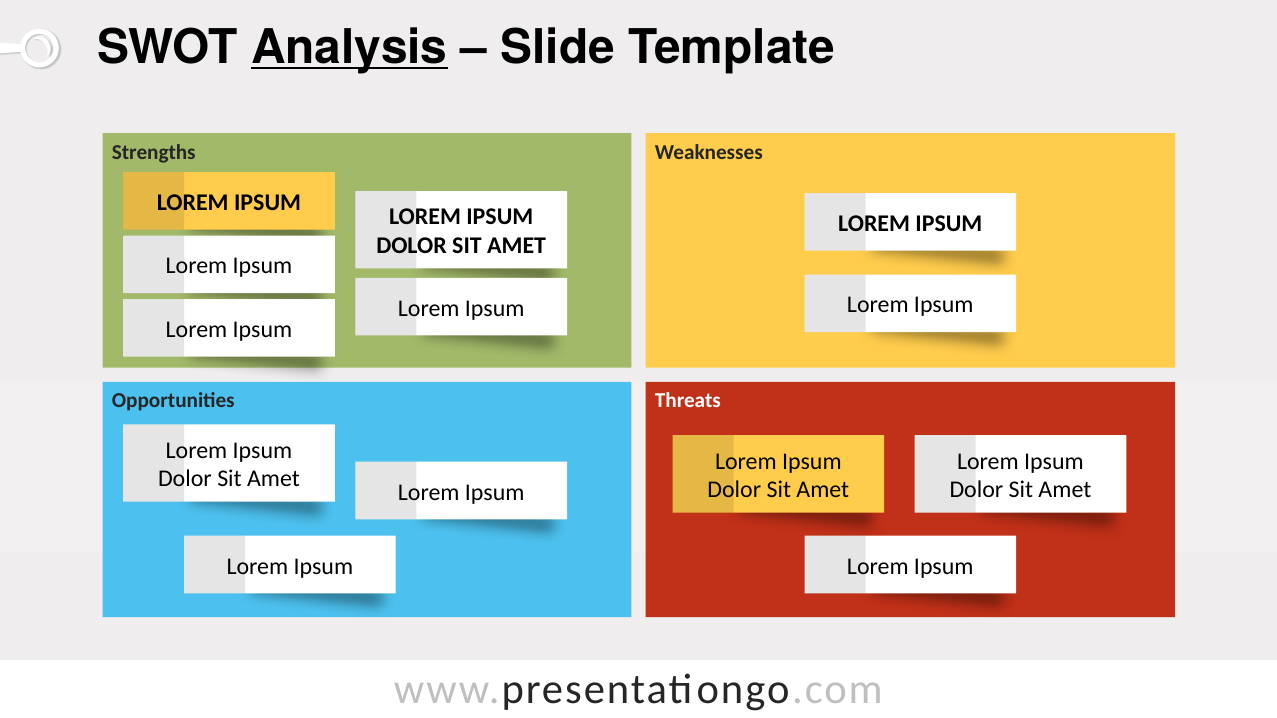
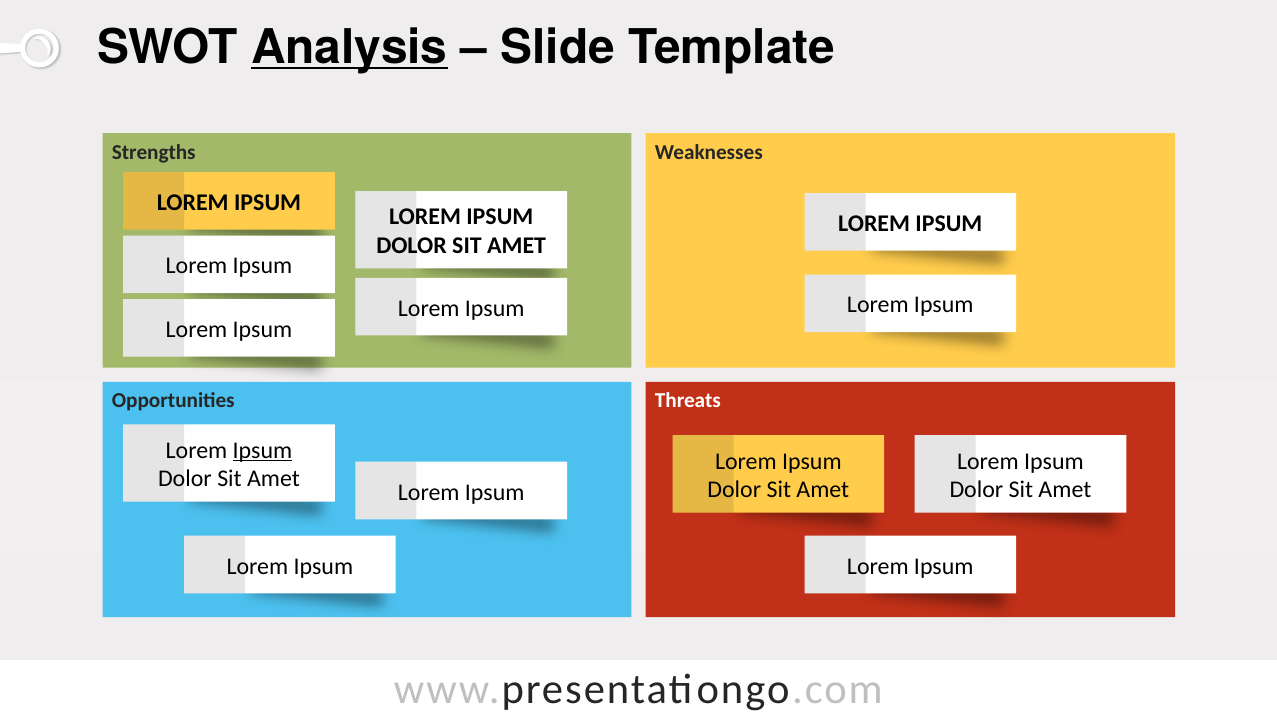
Ipsum at (262, 450) underline: none -> present
